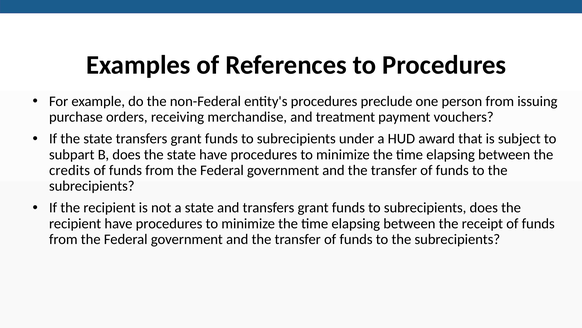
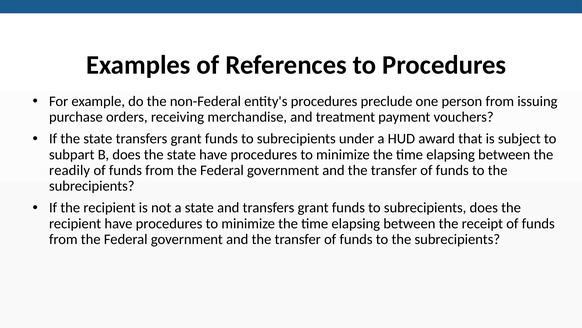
credits: credits -> readily
